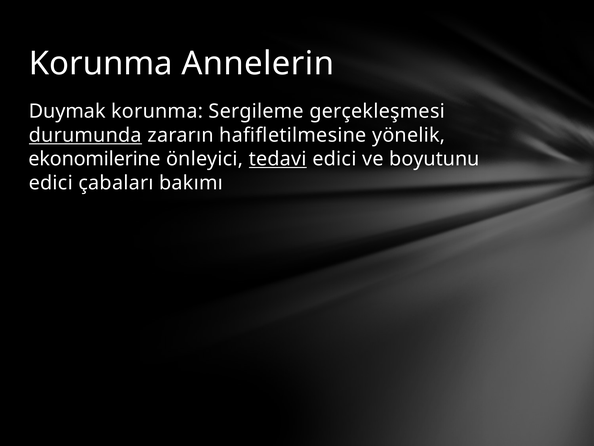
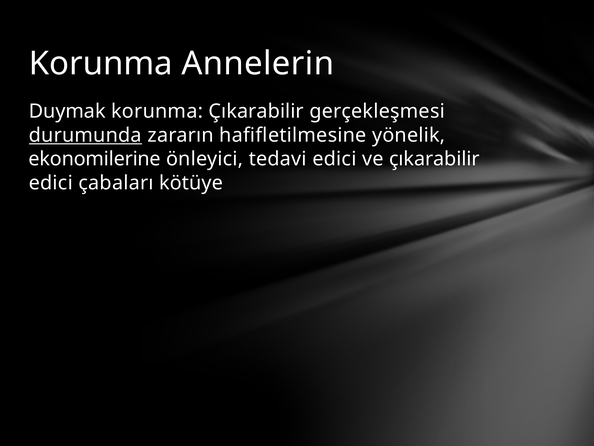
korunma Sergileme: Sergileme -> Çıkarabilir
tedavi underline: present -> none
ve boyutunu: boyutunu -> çıkarabilir
bakımı: bakımı -> kötüye
